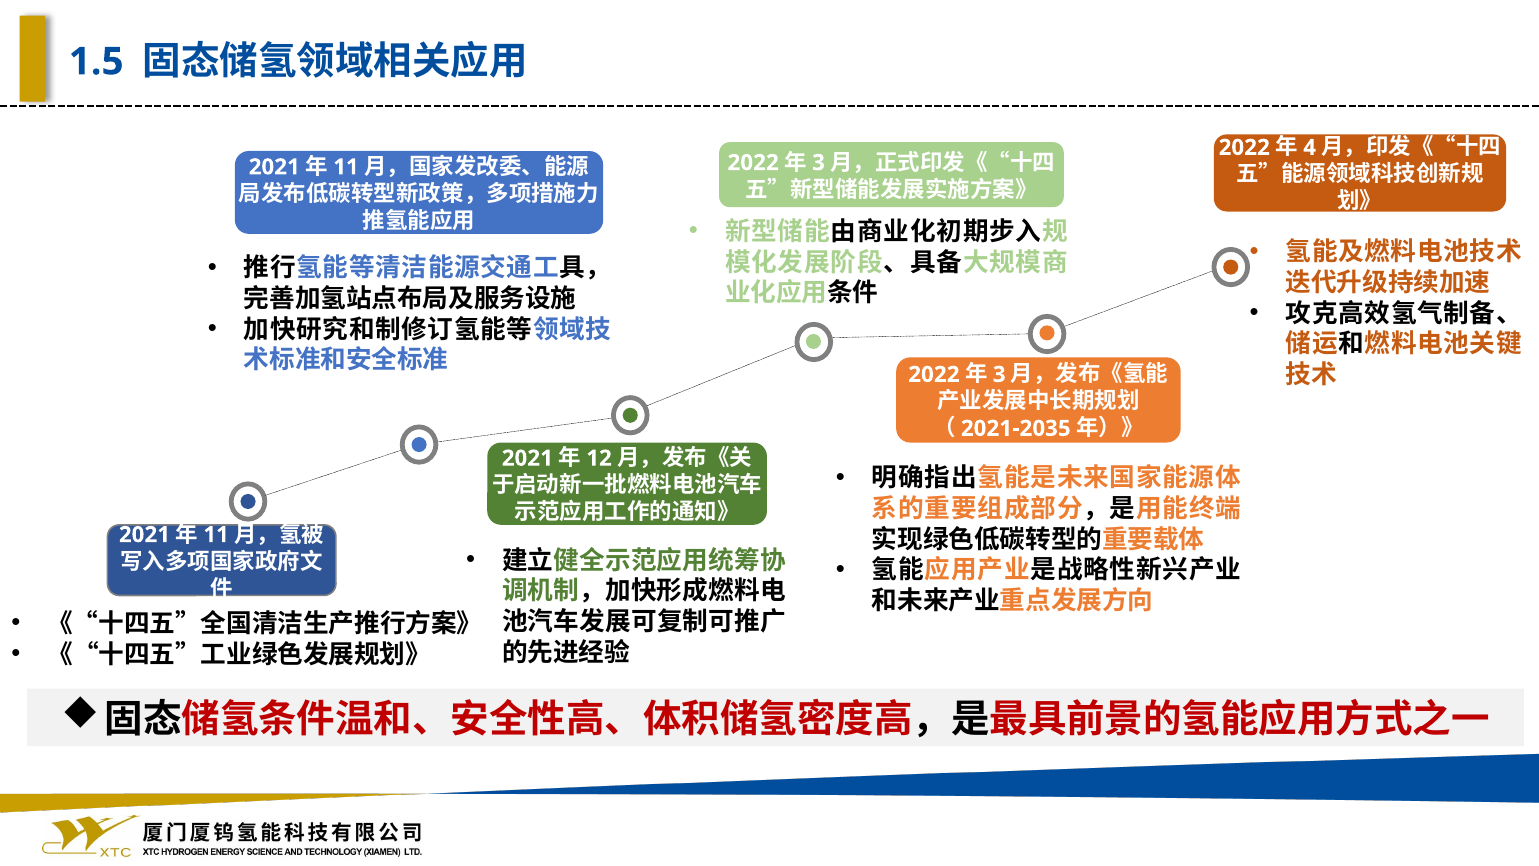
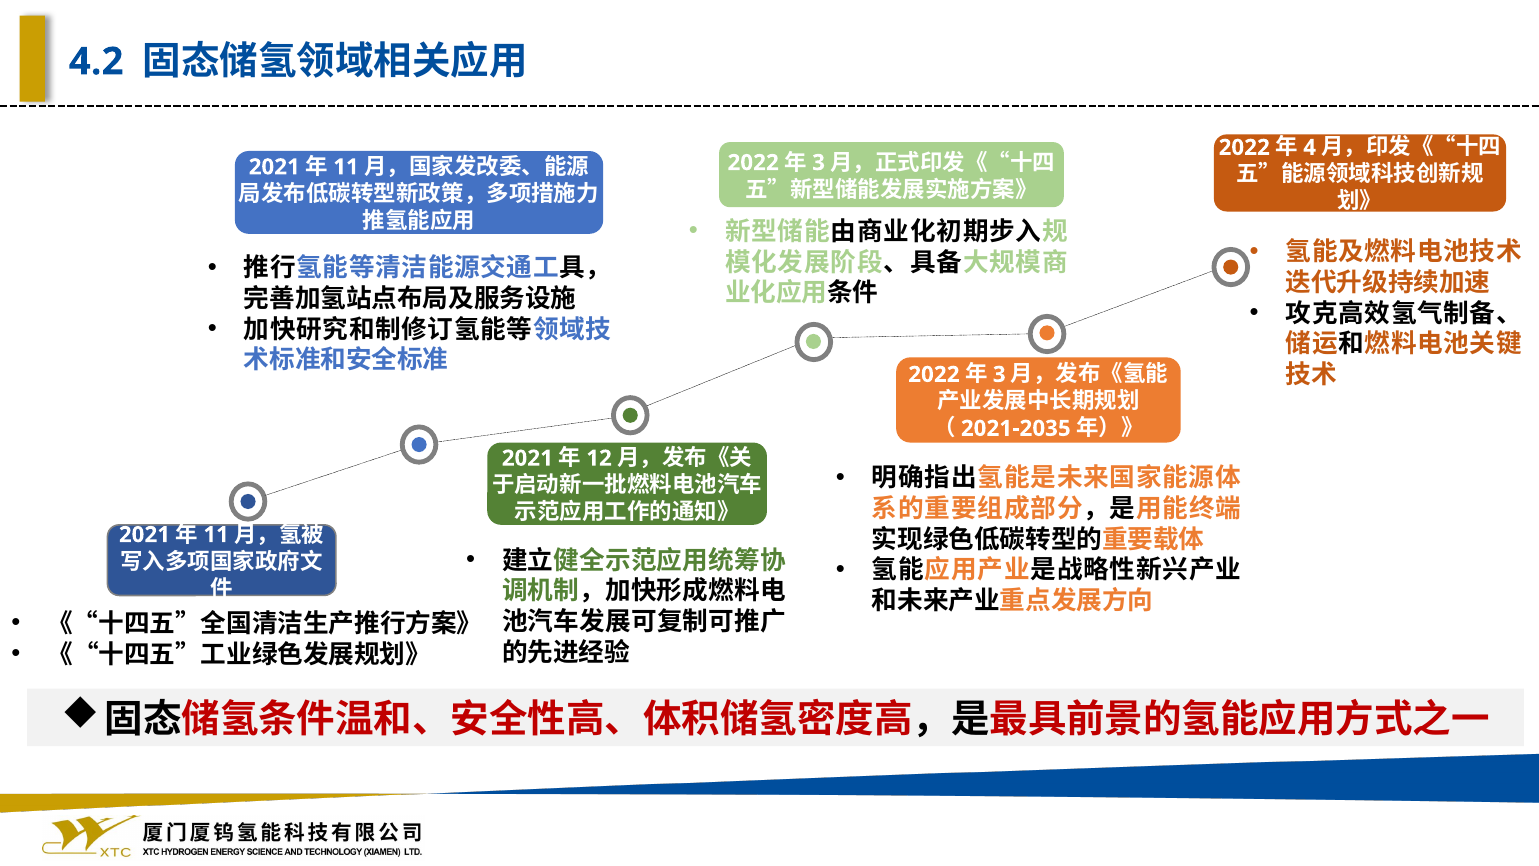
1.5: 1.5 -> 4.2
